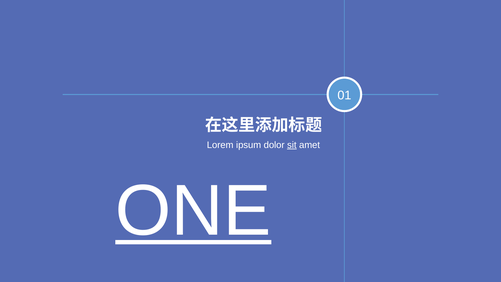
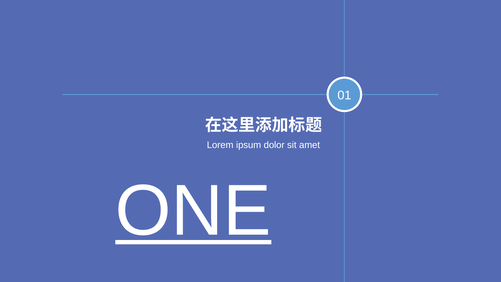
sit underline: present -> none
